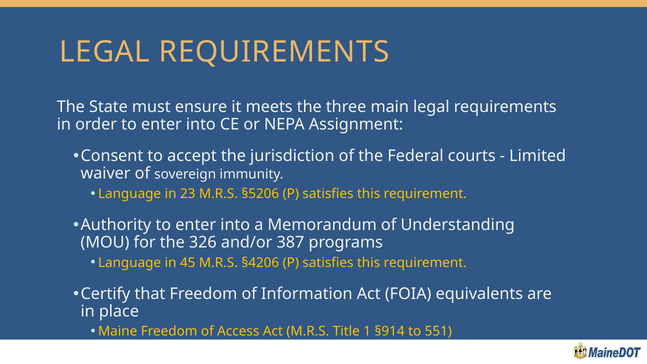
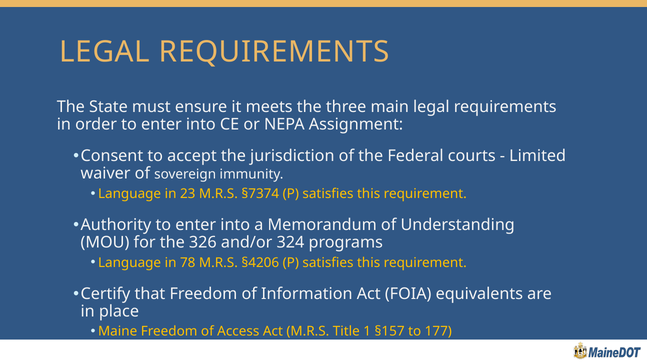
§5206: §5206 -> §7374
387: 387 -> 324
45: 45 -> 78
§914: §914 -> §157
551: 551 -> 177
